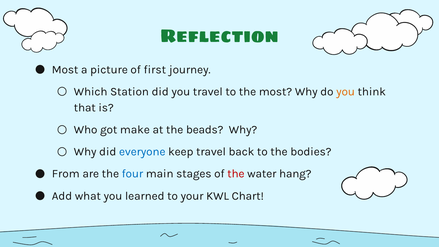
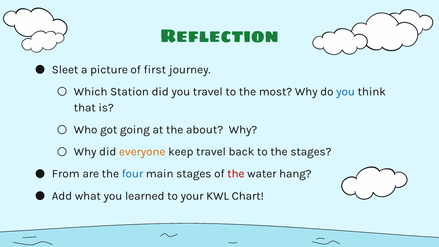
Most at (65, 70): Most -> Sleet
you at (346, 92) colour: orange -> blue
make: make -> going
beads: beads -> about
everyone colour: blue -> orange
the bodies: bodies -> stages
